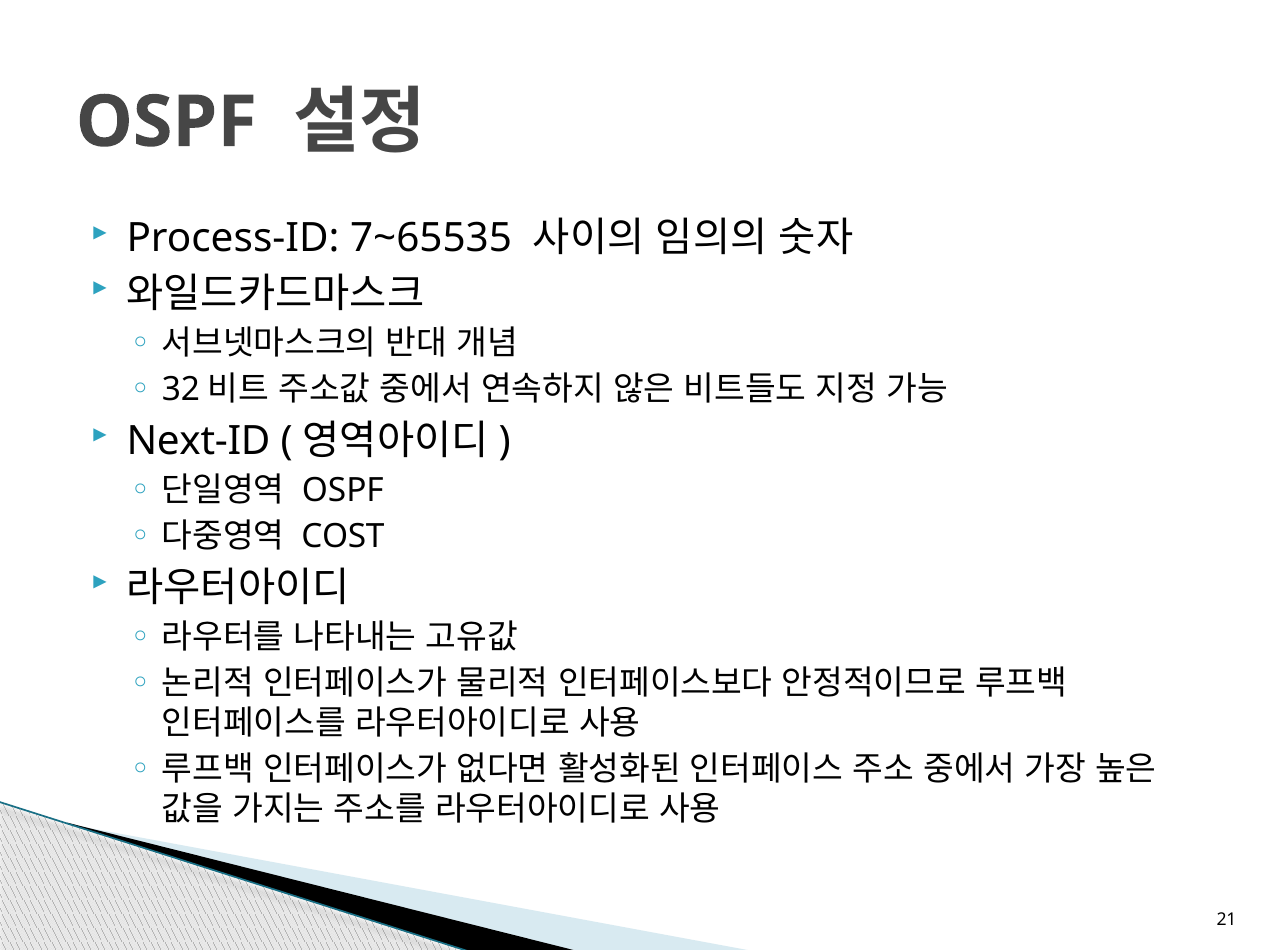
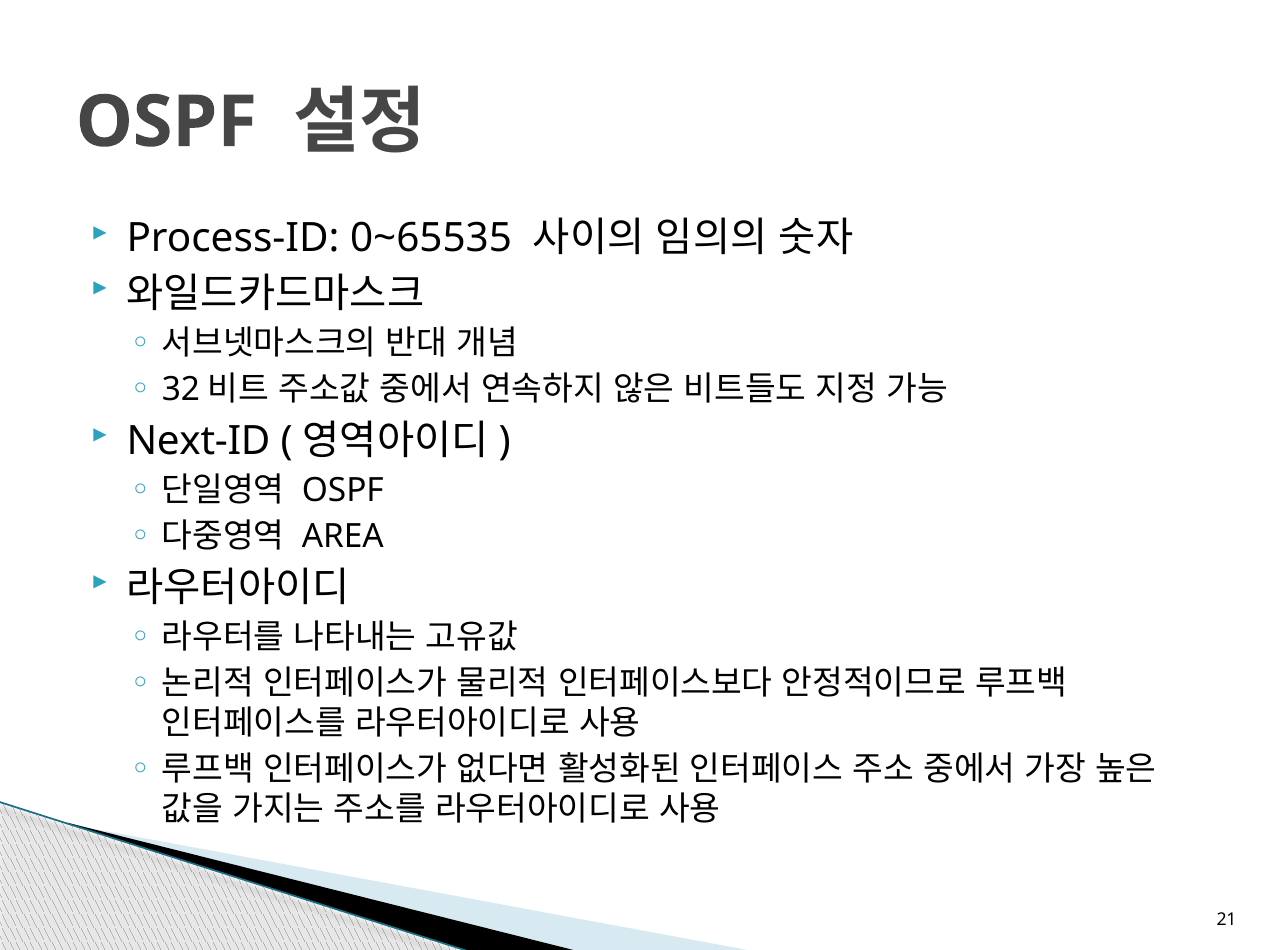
7~65535: 7~65535 -> 0~65535
COST: COST -> AREA
